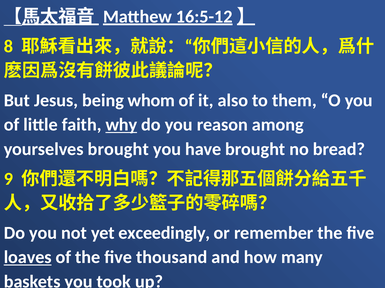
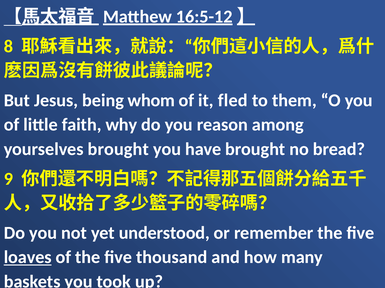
also: also -> fled
why underline: present -> none
exceedingly: exceedingly -> understood
